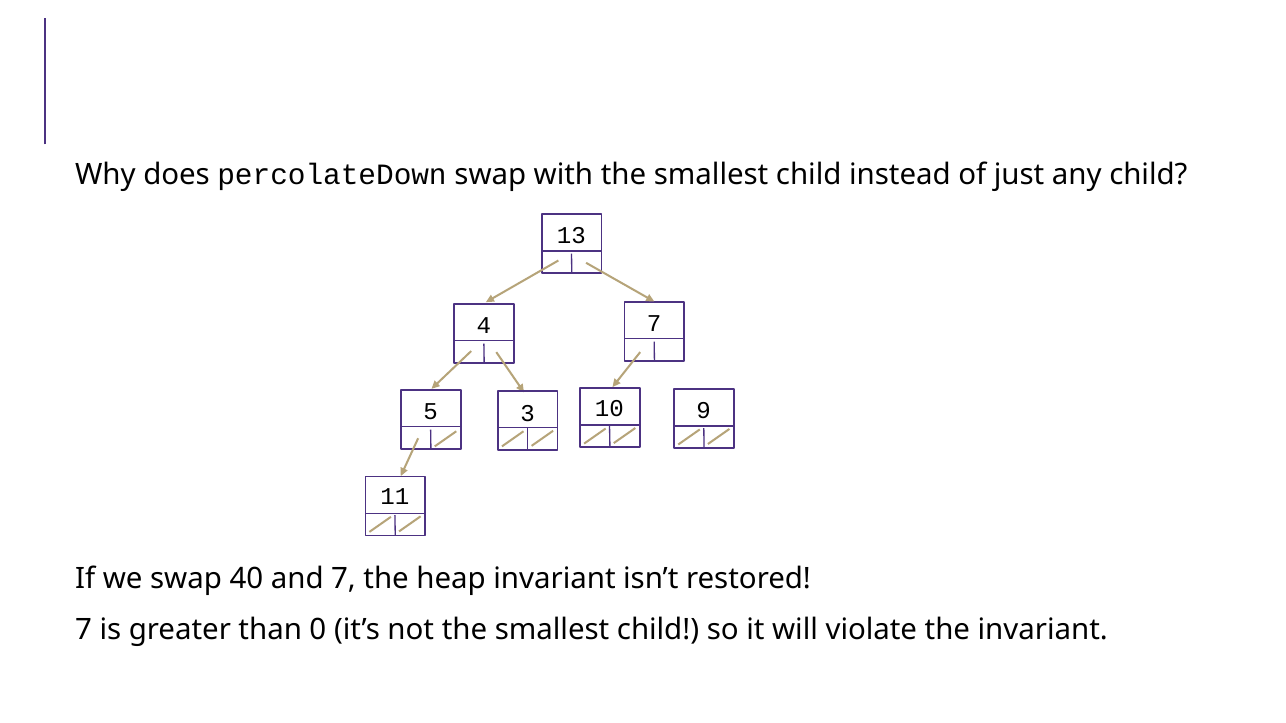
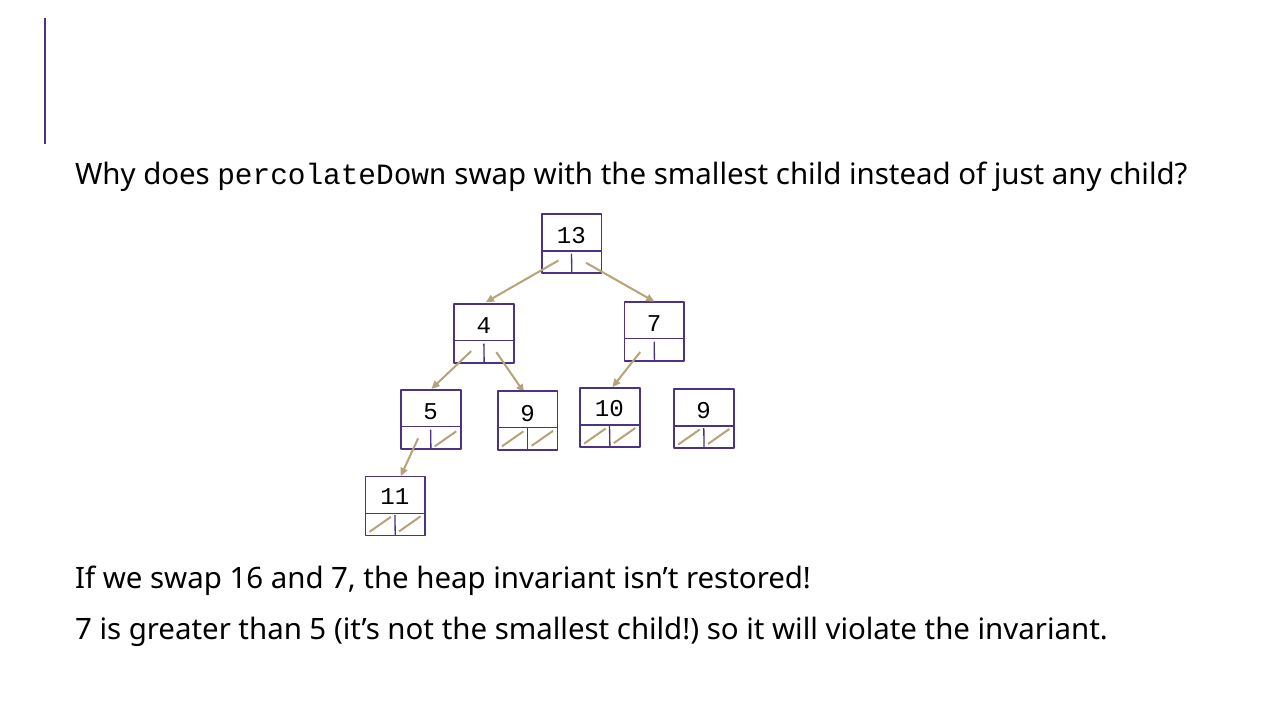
5 3: 3 -> 9
40: 40 -> 16
than 0: 0 -> 5
